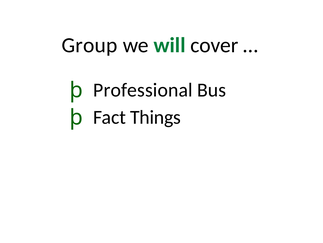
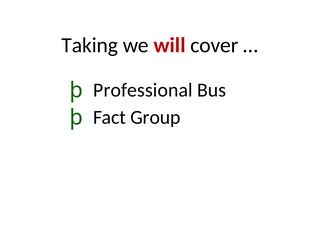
Group: Group -> Taking
will colour: green -> red
Things: Things -> Group
